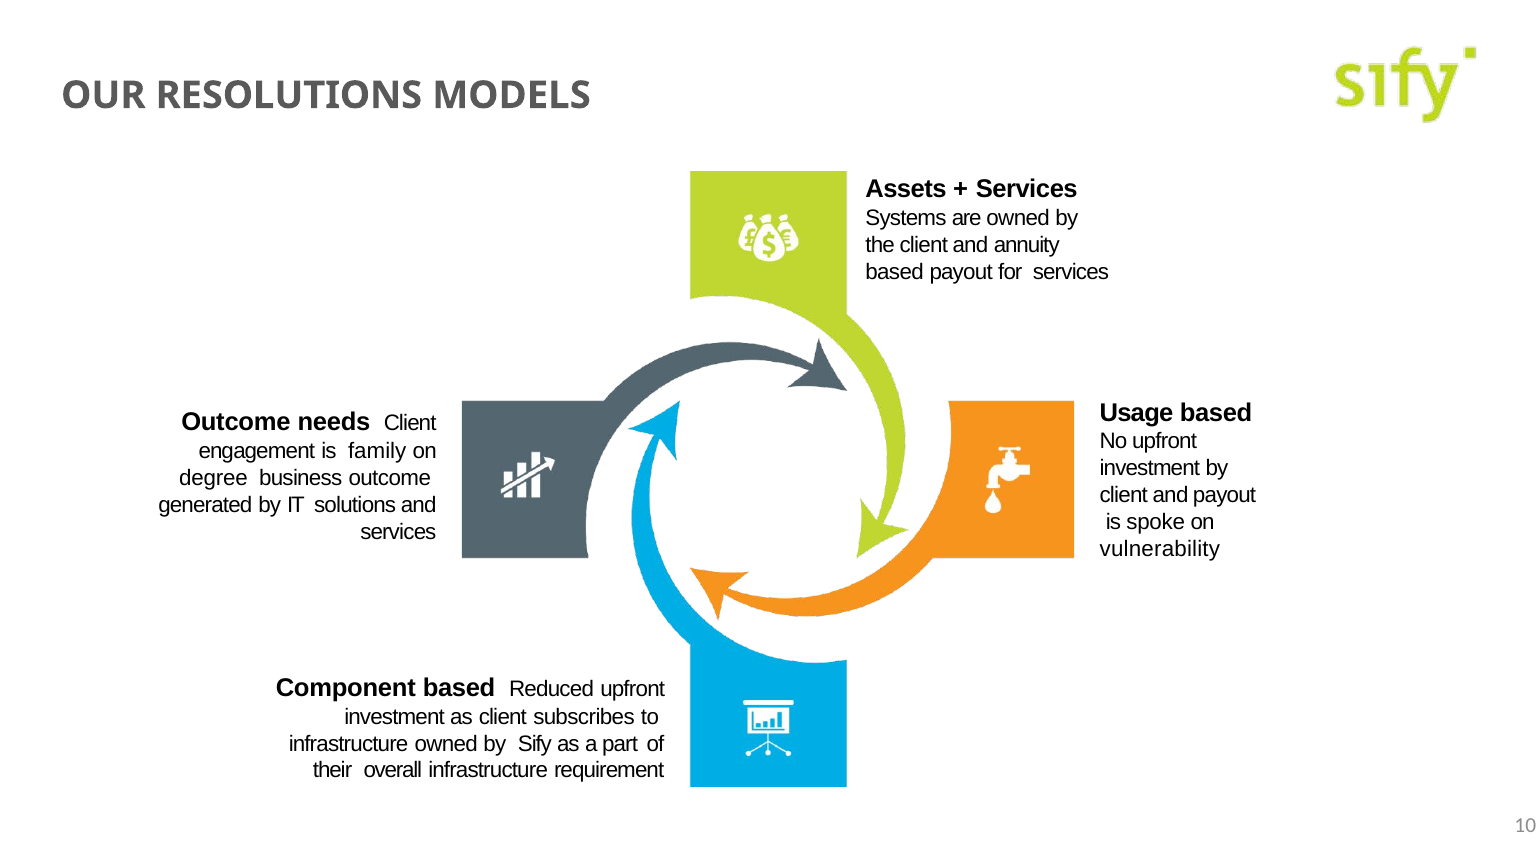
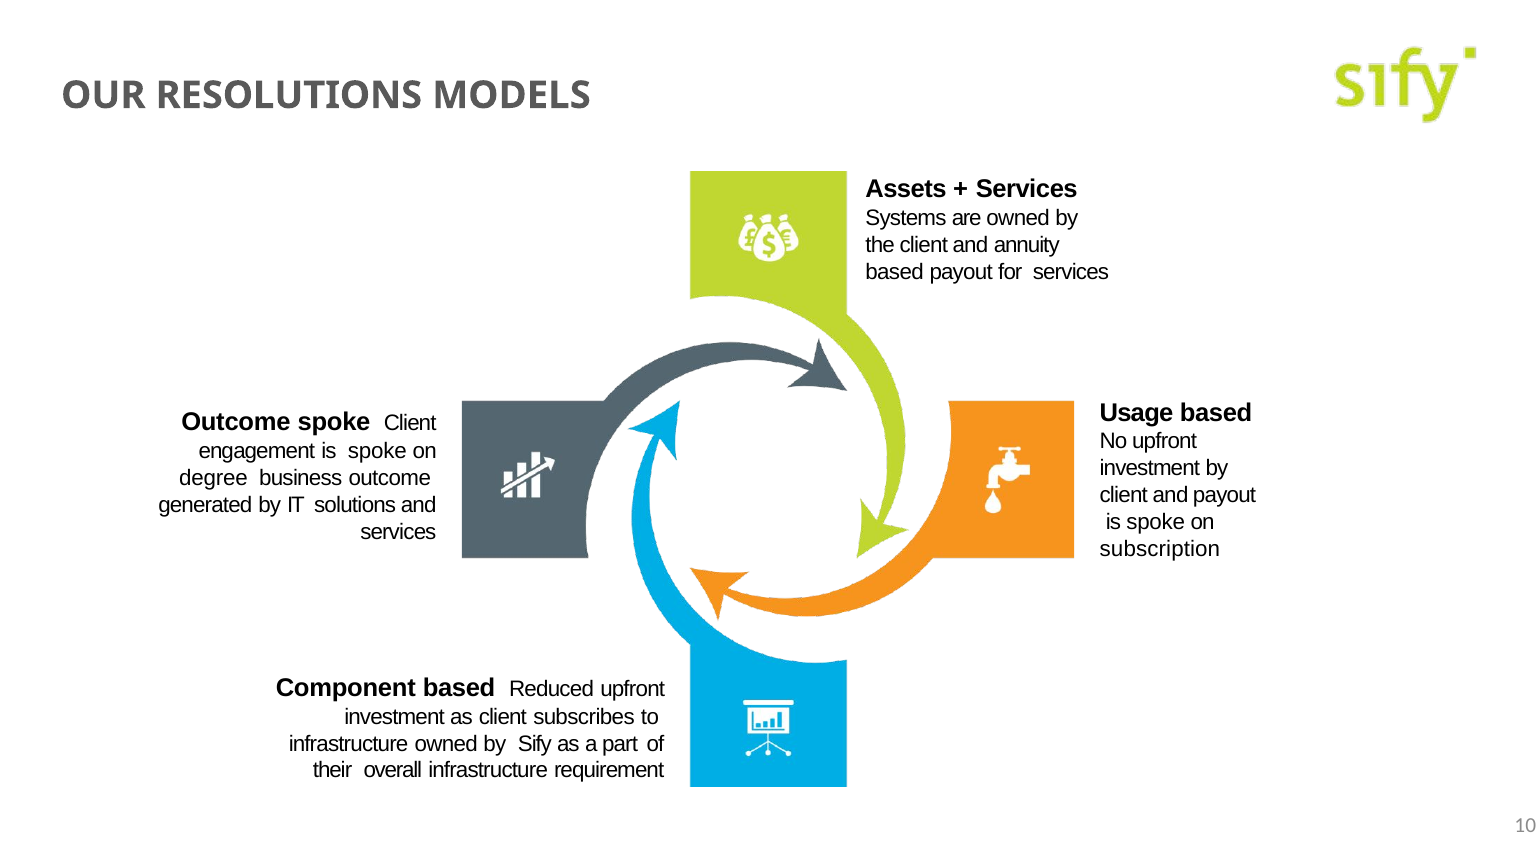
Outcome needs: needs -> spoke
engagement is family: family -> spoke
vulnerability: vulnerability -> subscription
